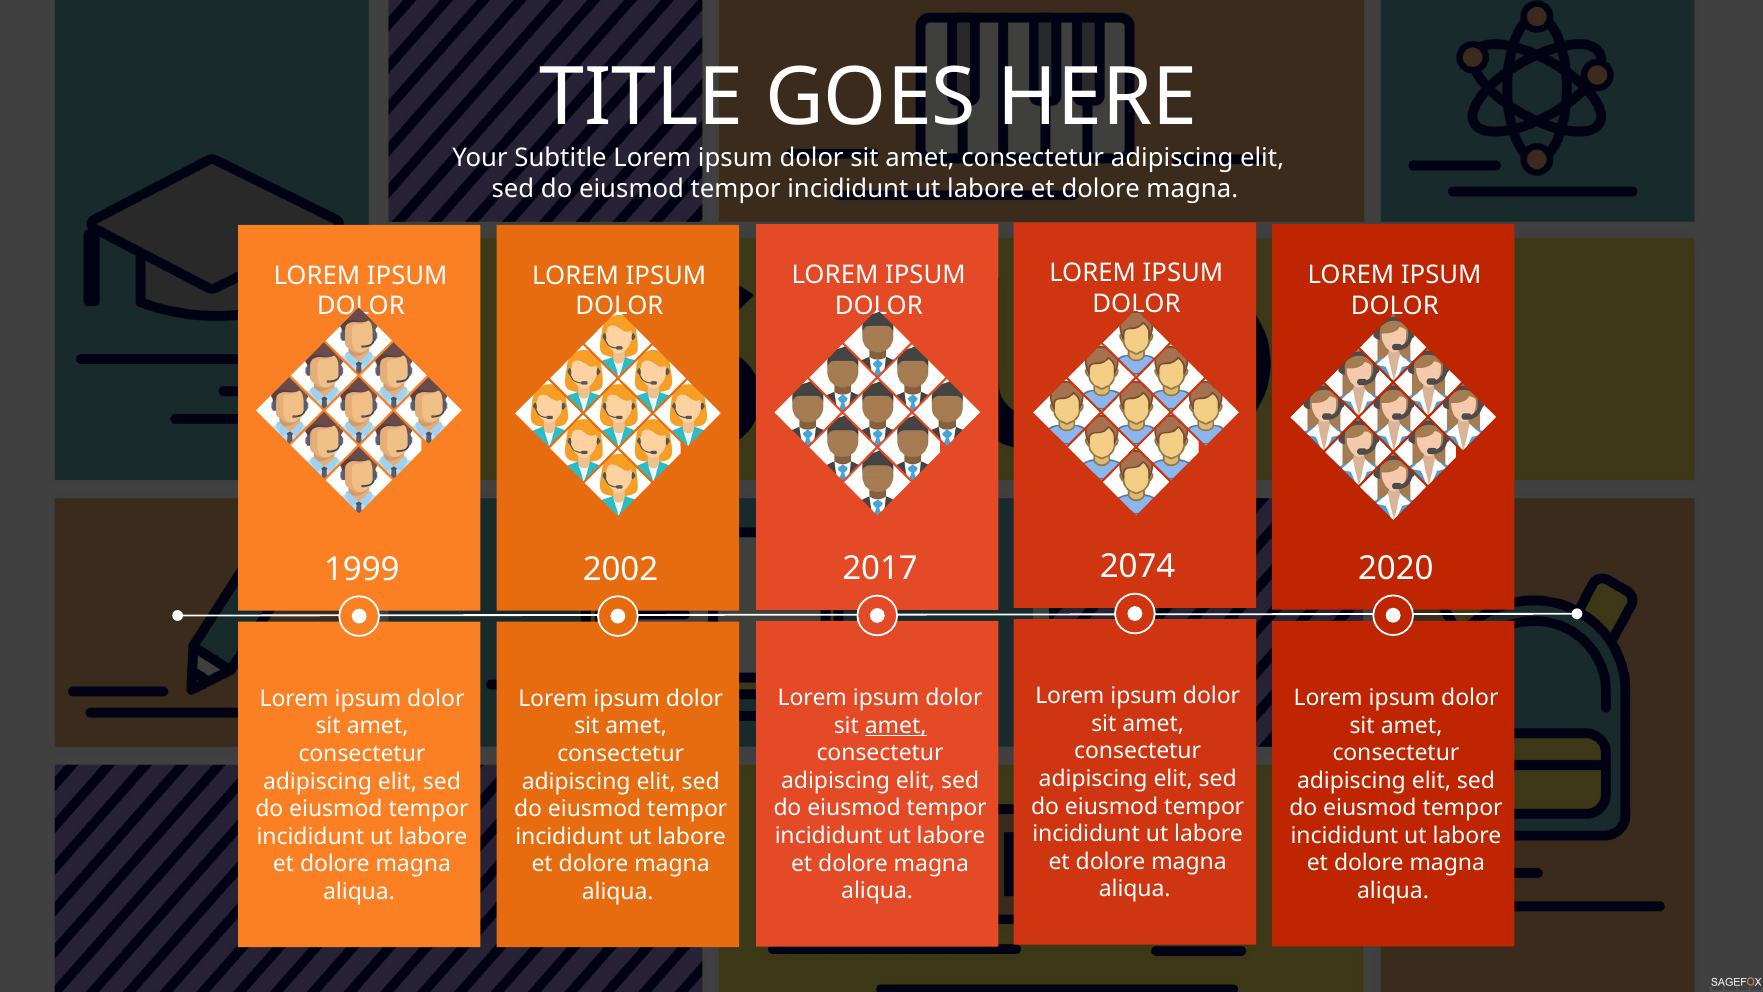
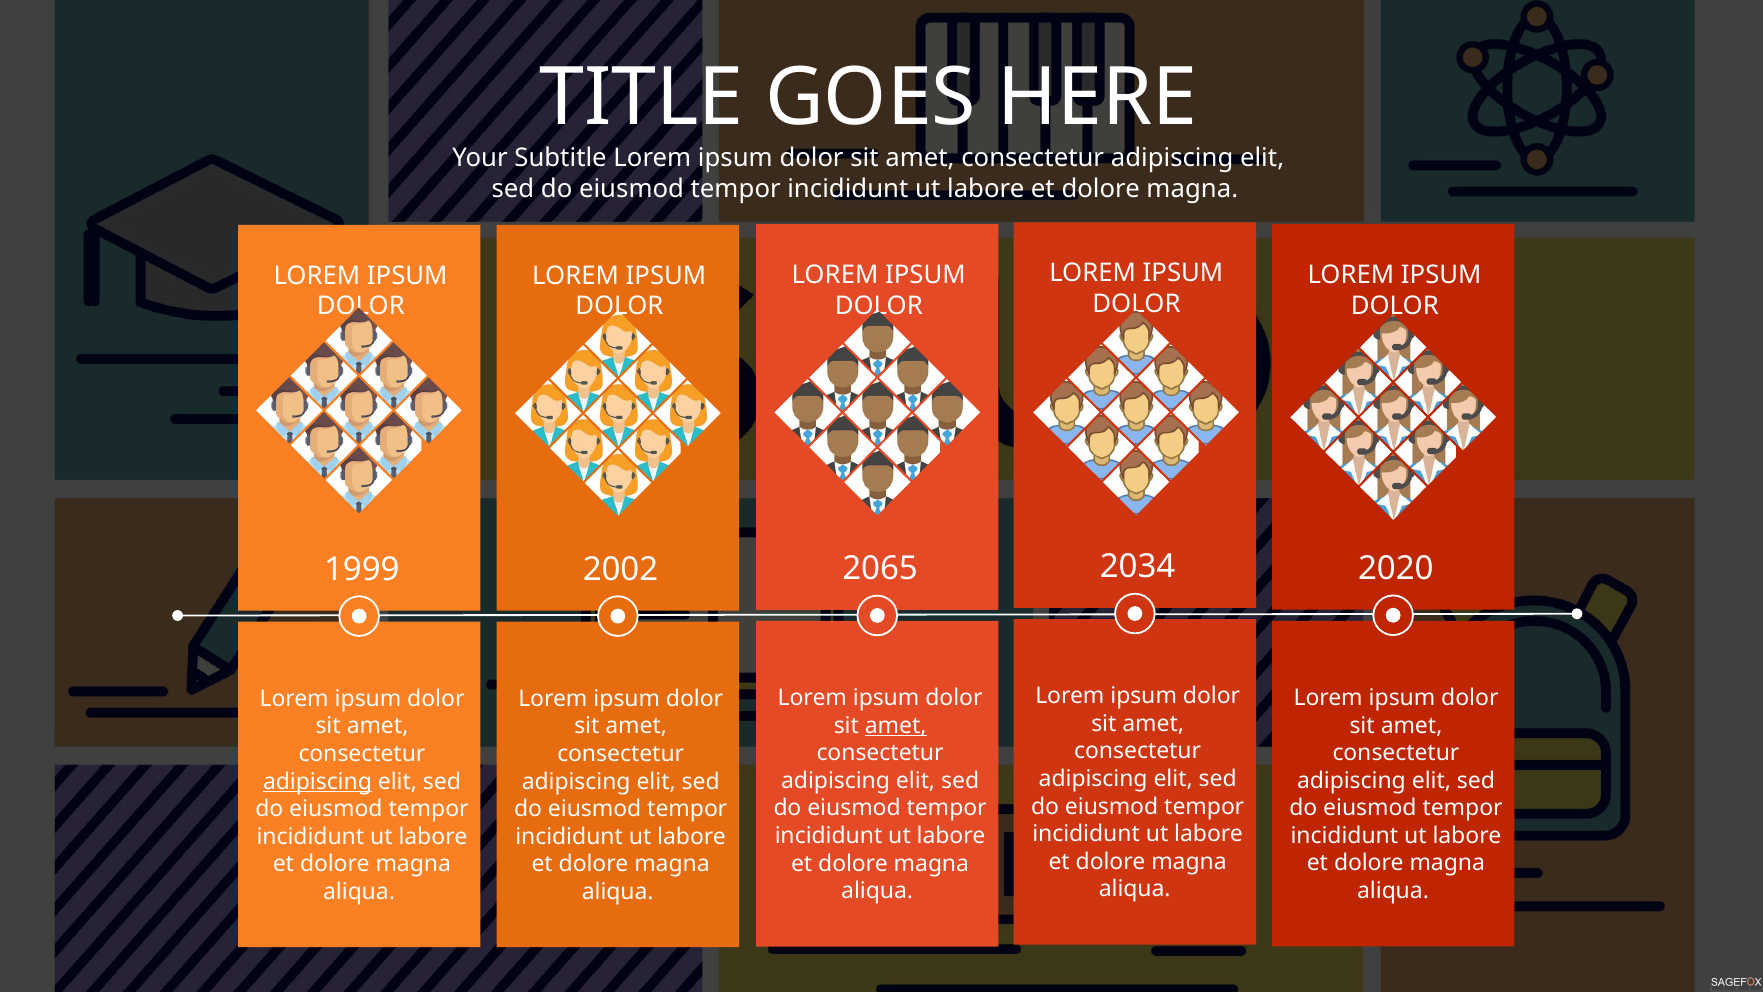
2074: 2074 -> 2034
2017: 2017 -> 2065
adipiscing at (317, 781) underline: none -> present
